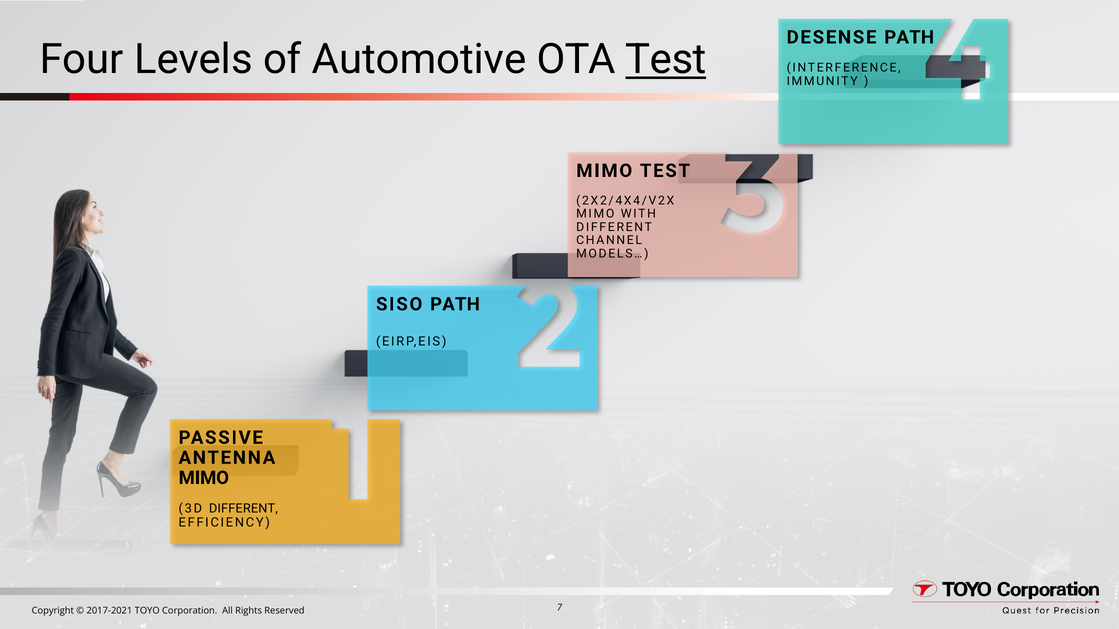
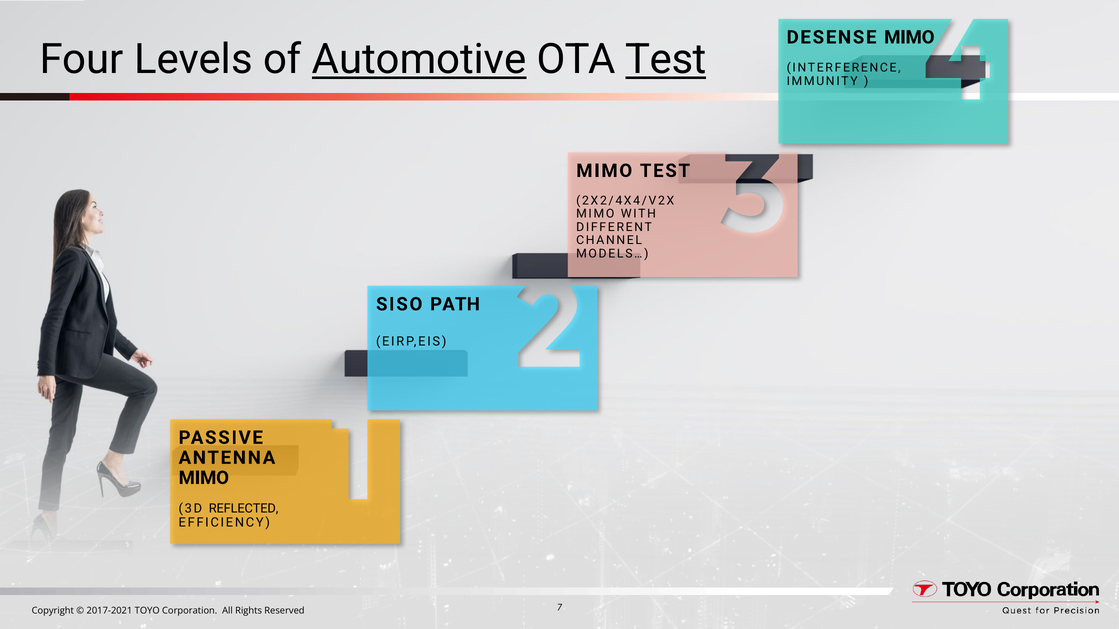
DESENSE PATH: PATH -> MIMO
Automotive underline: none -> present
3D DIFFERENT: DIFFERENT -> REFLECTED
